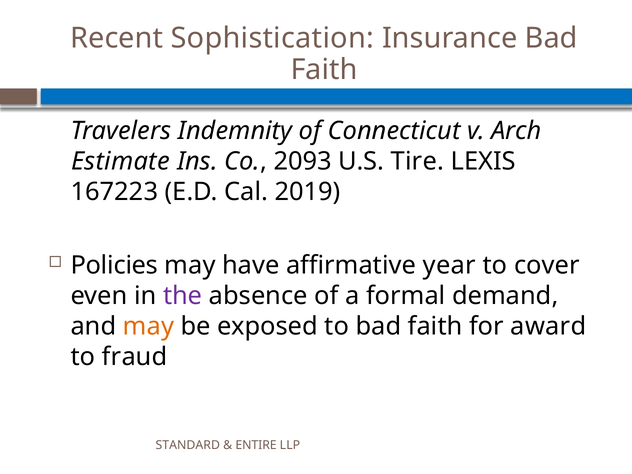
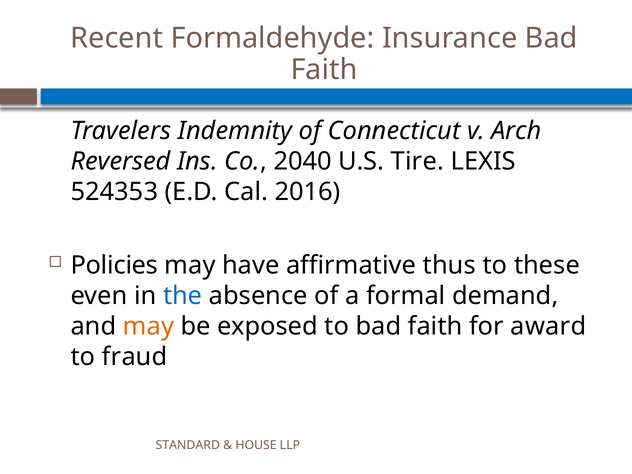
Sophistication: Sophistication -> Formaldehyde
Estimate: Estimate -> Reversed
2093: 2093 -> 2040
167223: 167223 -> 524353
2019: 2019 -> 2016
year: year -> thus
cover: cover -> these
the colour: purple -> blue
ENTIRE: ENTIRE -> HOUSE
